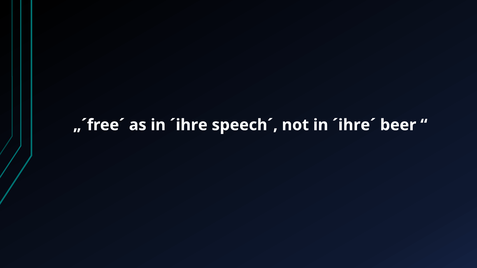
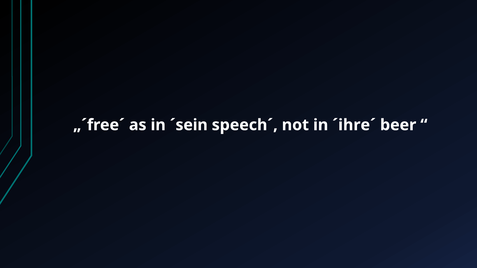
´ihre: ´ihre -> ´sein
